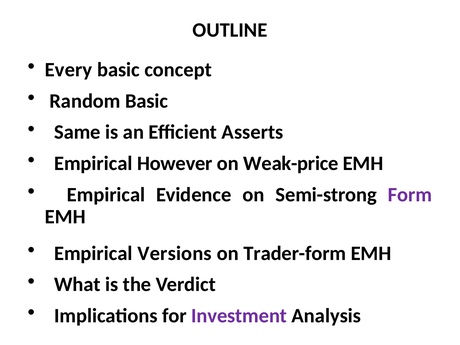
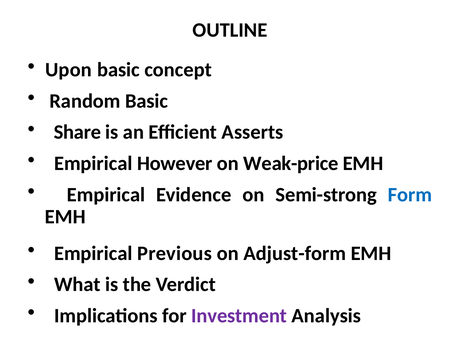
Every: Every -> Upon
Same: Same -> Share
Form colour: purple -> blue
Versions: Versions -> Previous
Trader-form: Trader-form -> Adjust-form
